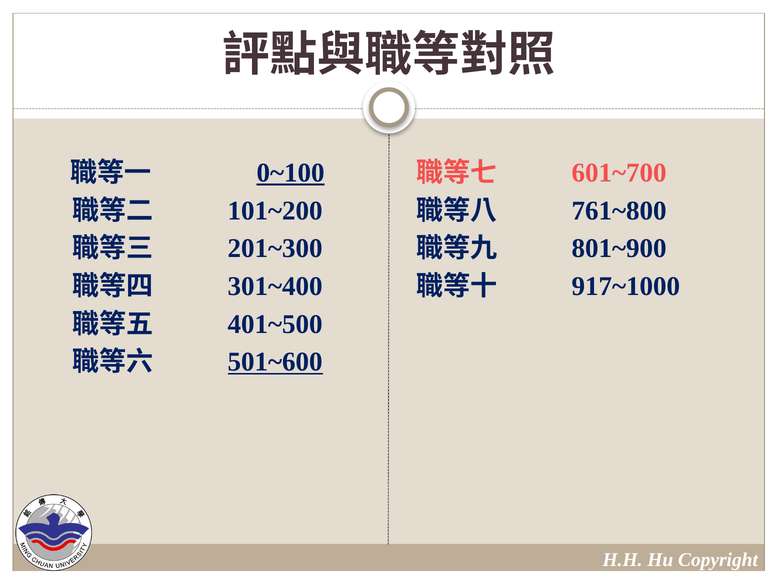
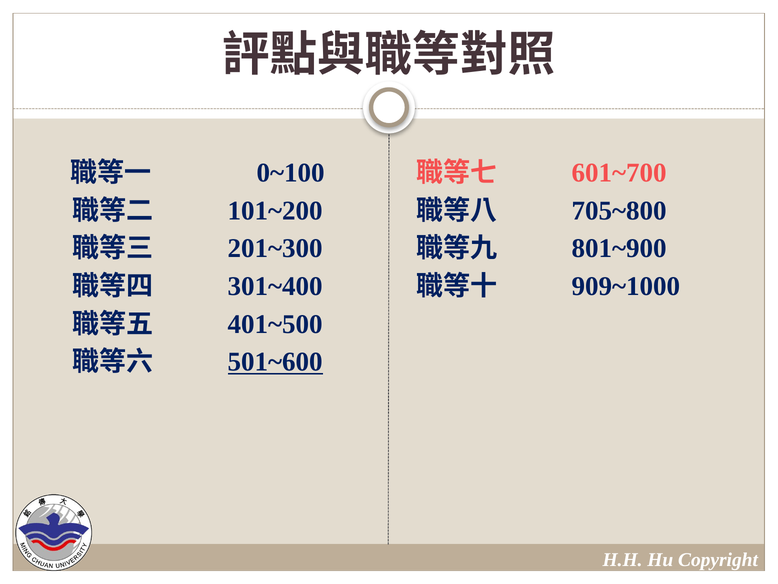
0~100 underline: present -> none
761~800: 761~800 -> 705~800
917~1000: 917~1000 -> 909~1000
